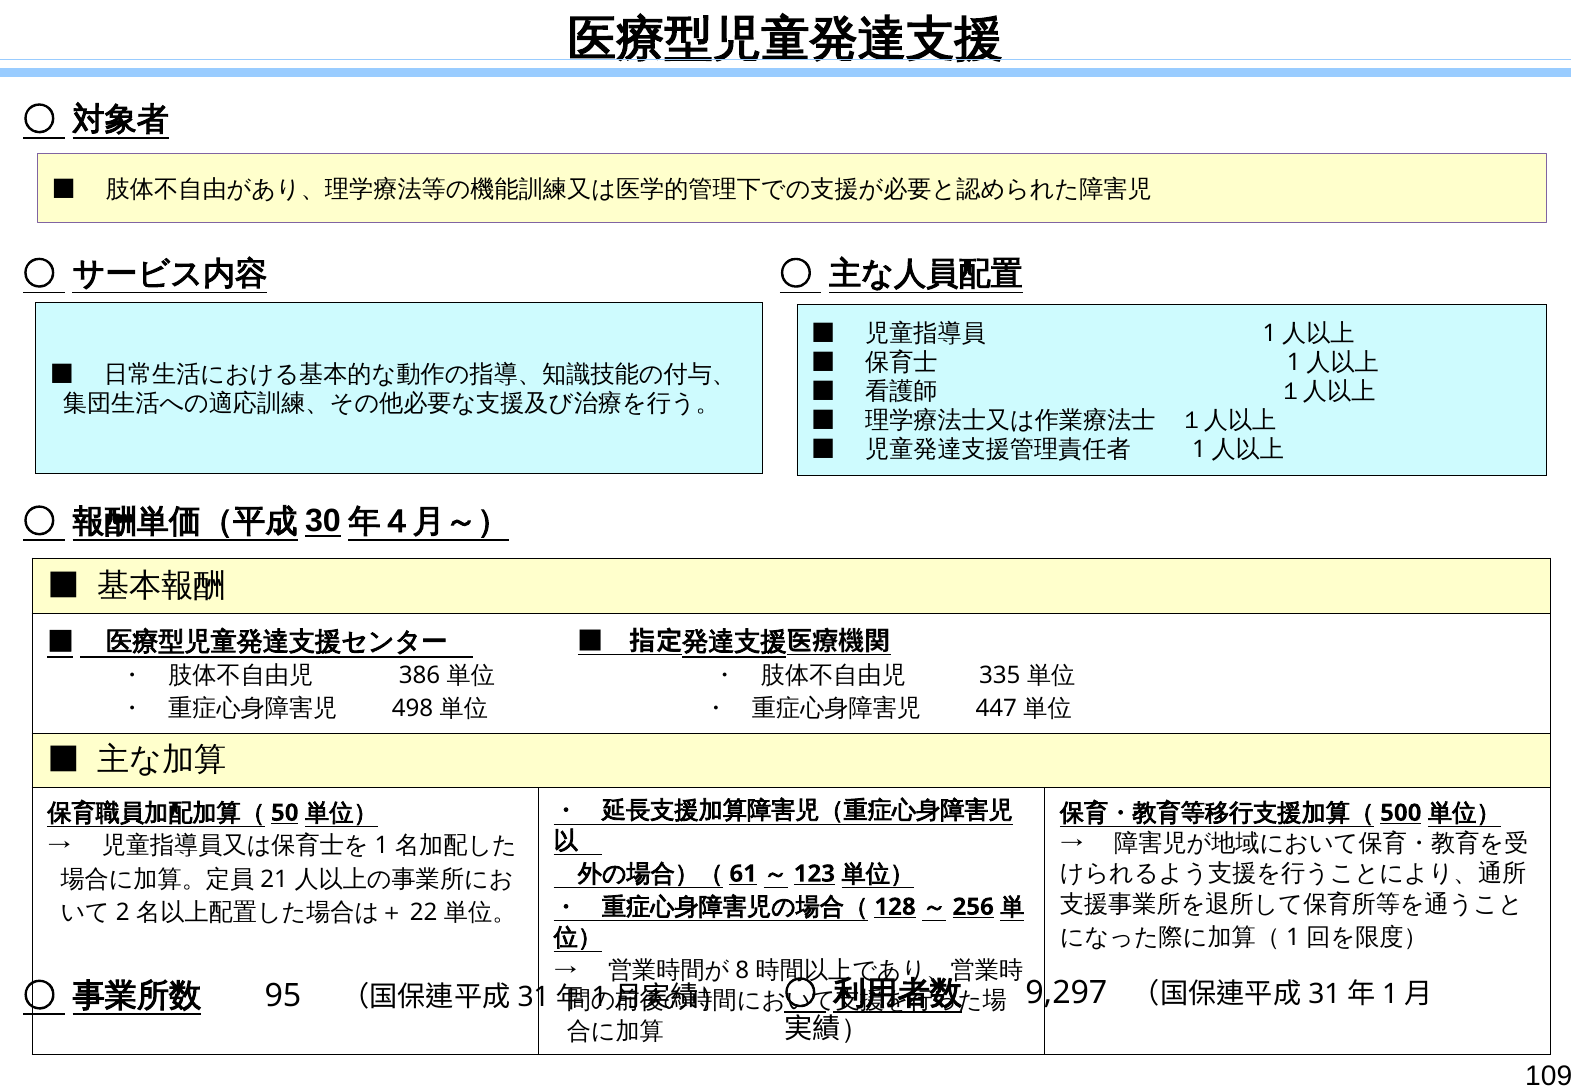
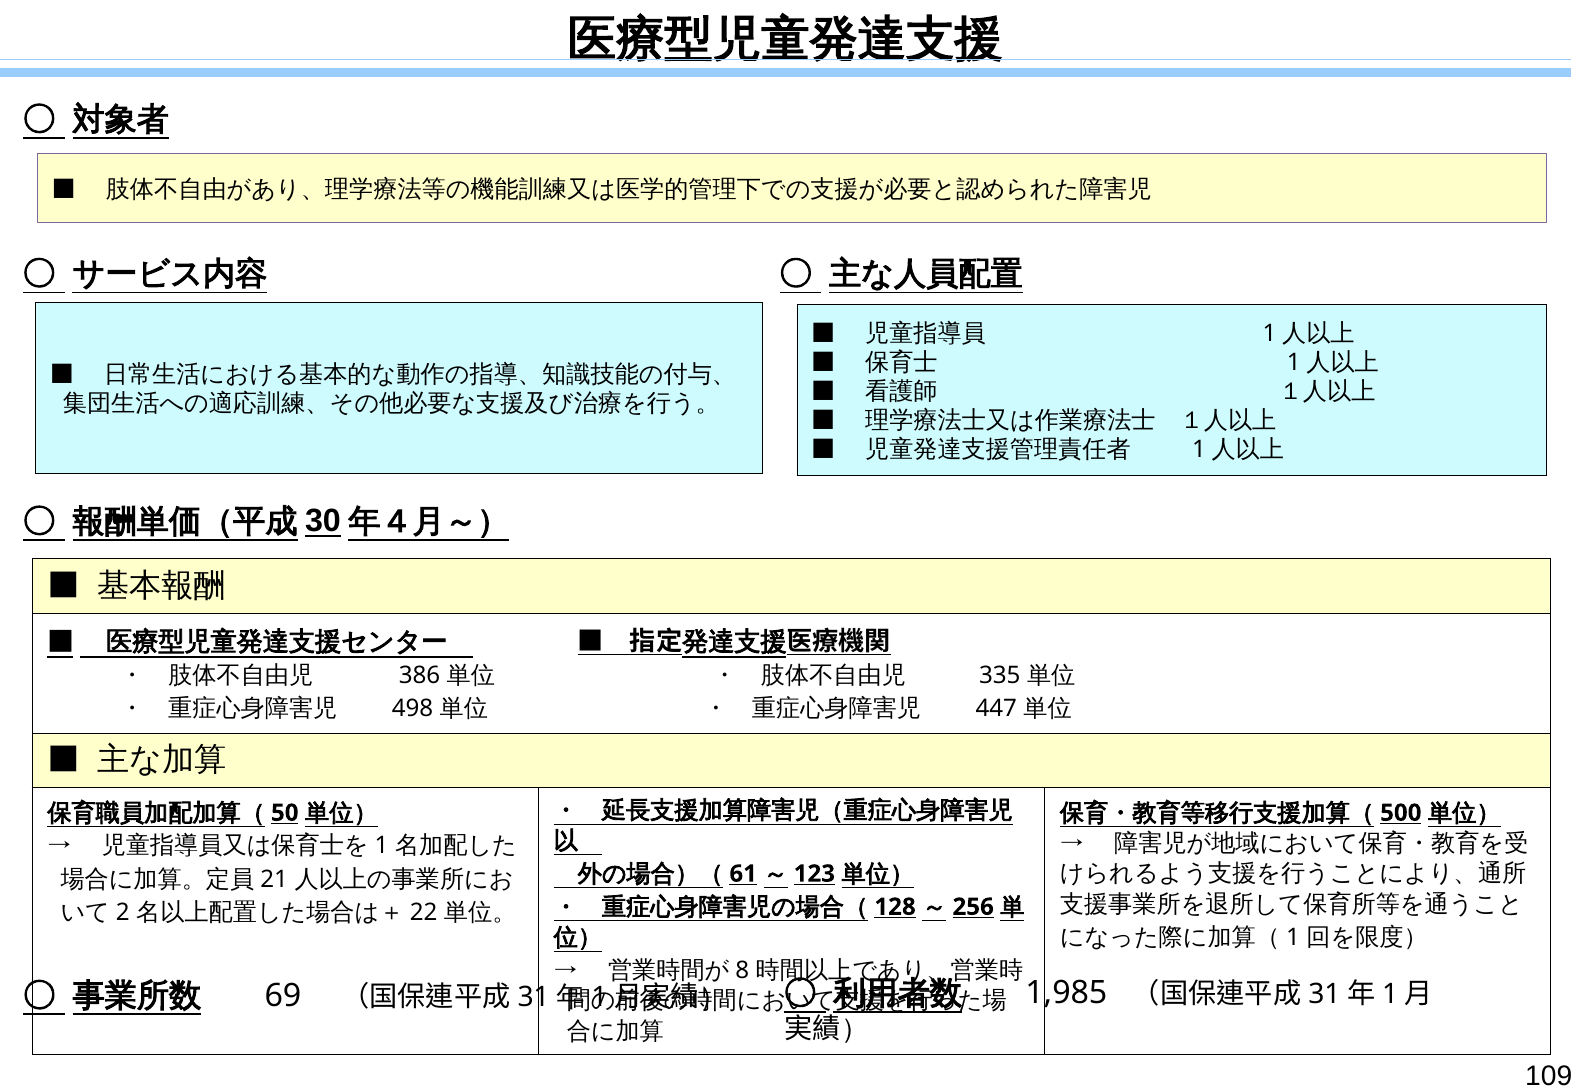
95: 95 -> 69
9,297: 9,297 -> 1,985
